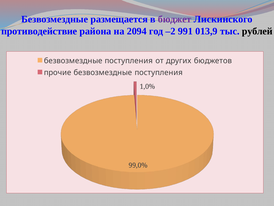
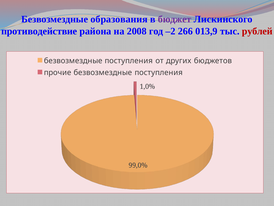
размещается: размещается -> образования
2094: 2094 -> 2008
991: 991 -> 266
рублей colour: black -> red
